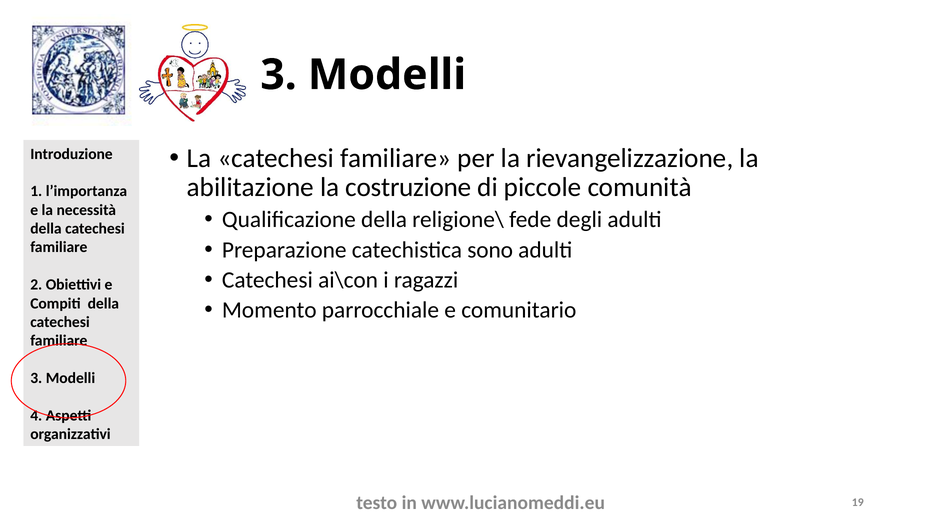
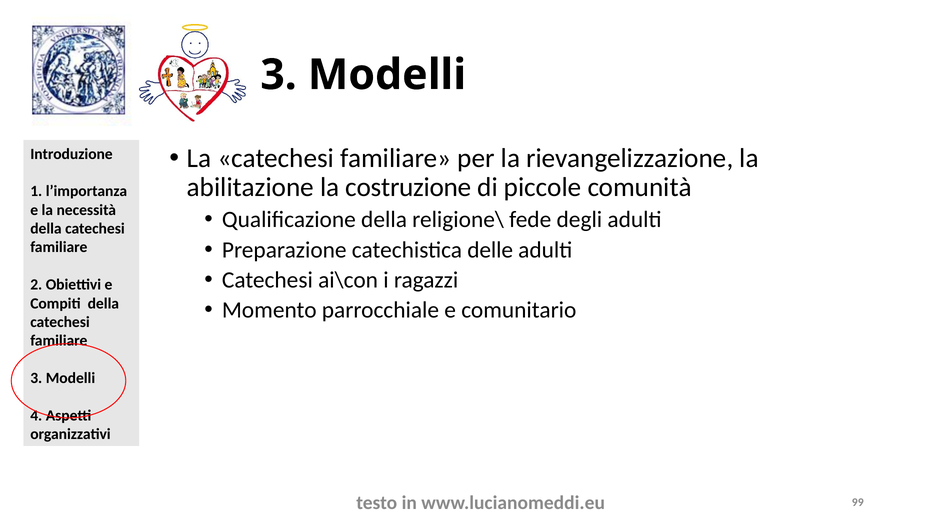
sono: sono -> delle
19: 19 -> 99
